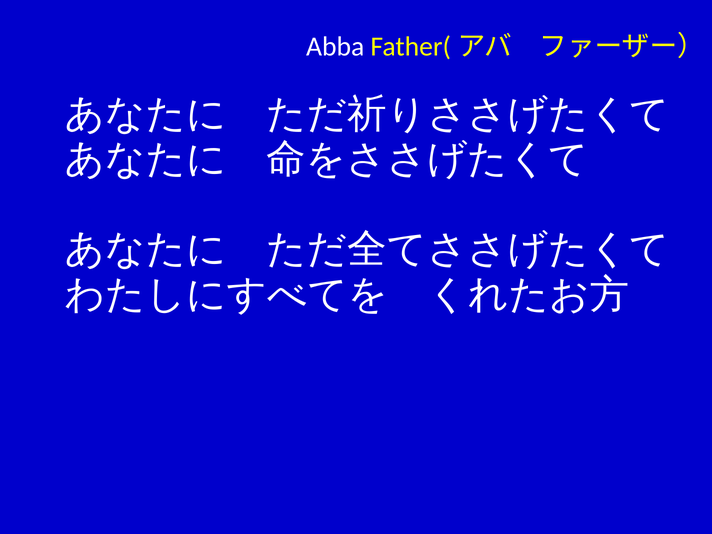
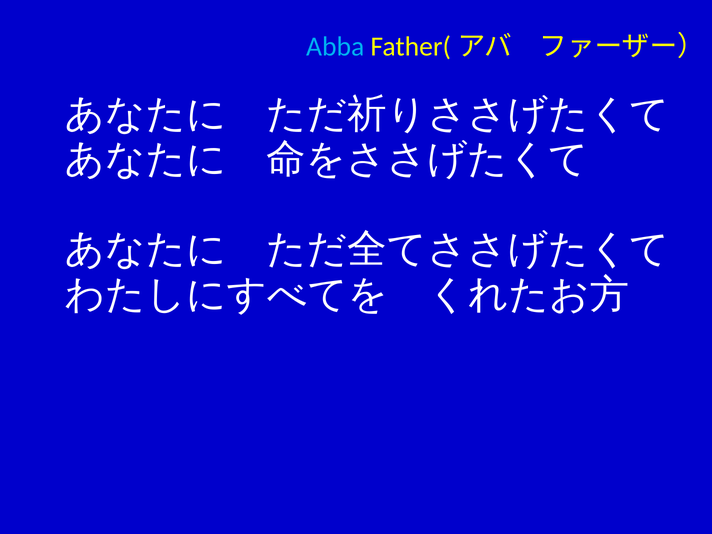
Abba colour: white -> light blue
